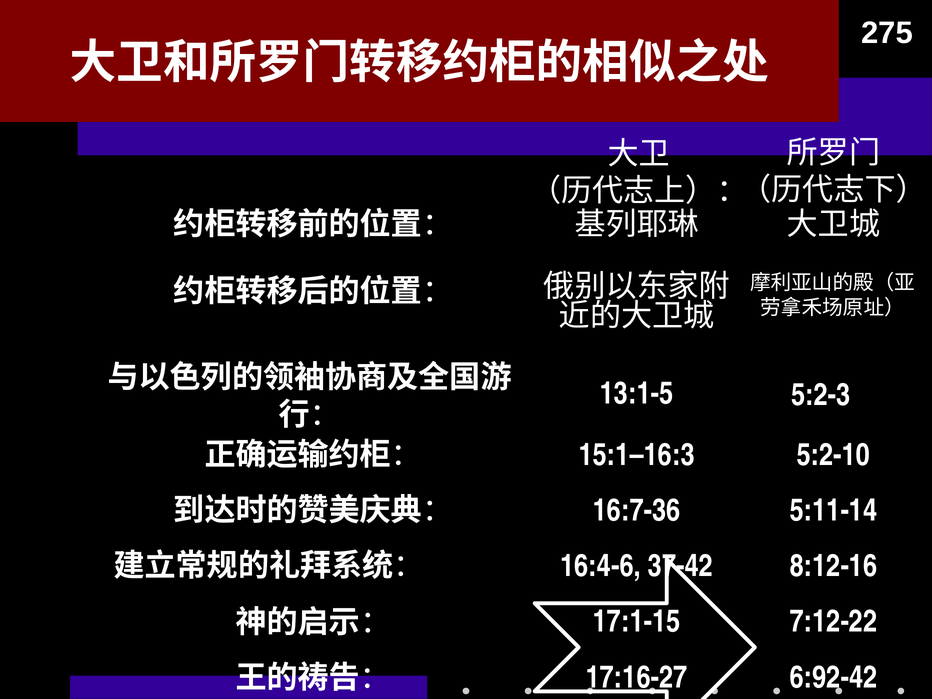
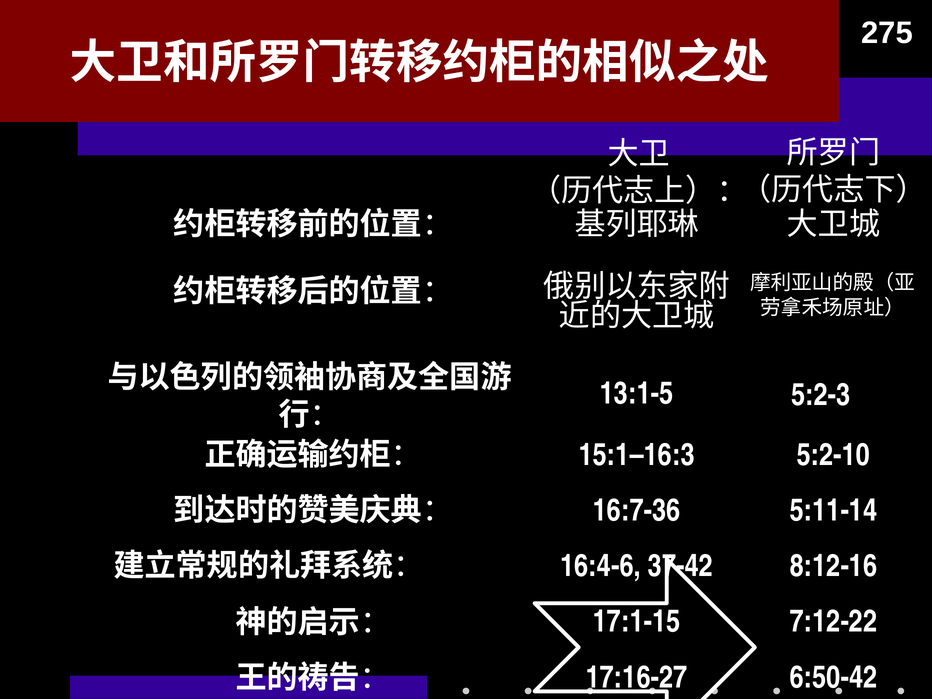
6:92-42: 6:92-42 -> 6:50-42
